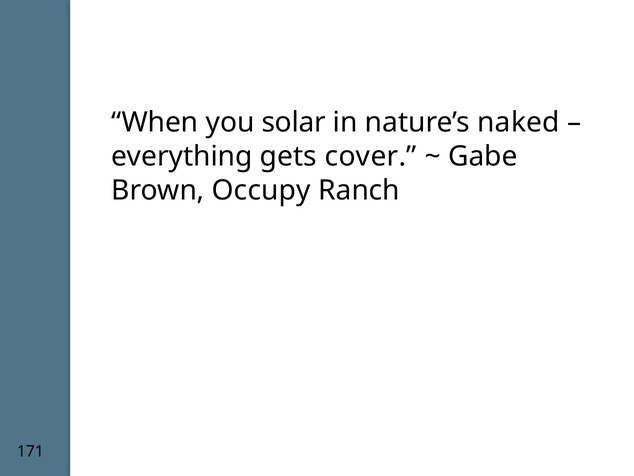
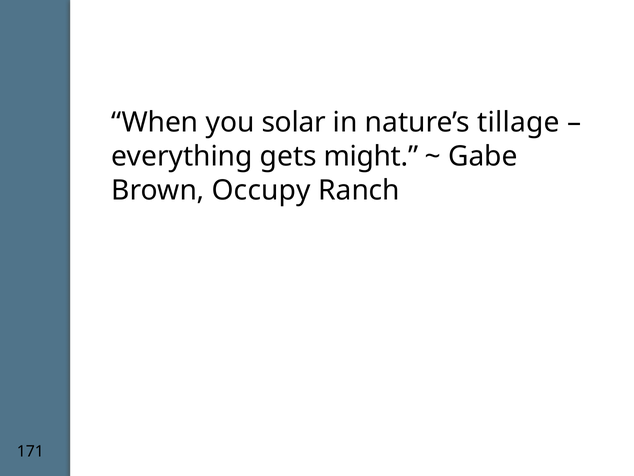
naked: naked -> tillage
cover: cover -> might
